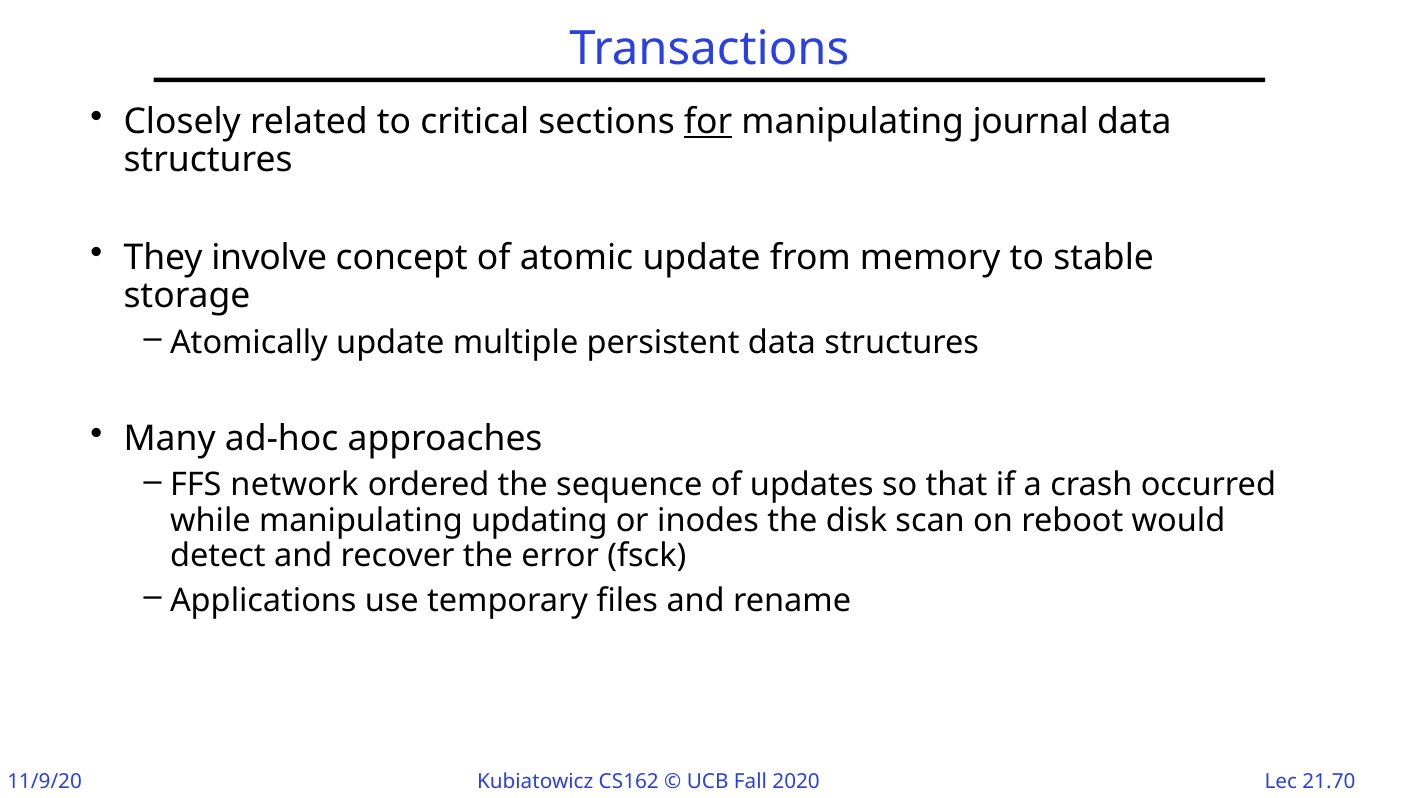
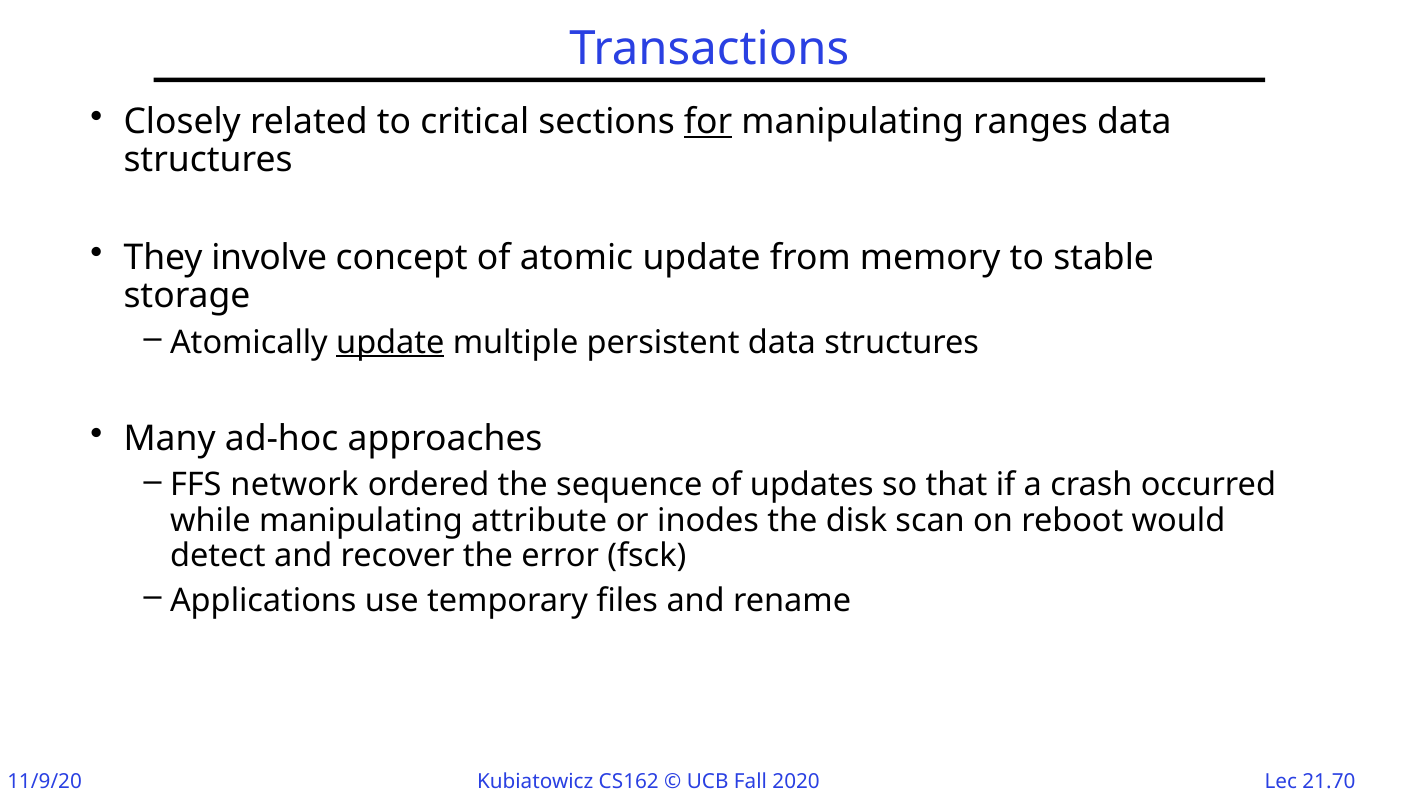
journal: journal -> ranges
update at (390, 343) underline: none -> present
updating: updating -> attribute
